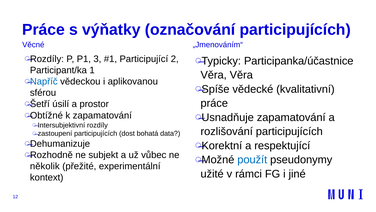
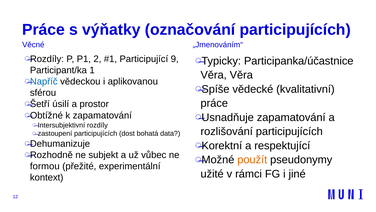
3: 3 -> 2
2: 2 -> 9
použít colour: blue -> orange
několik: několik -> formou
